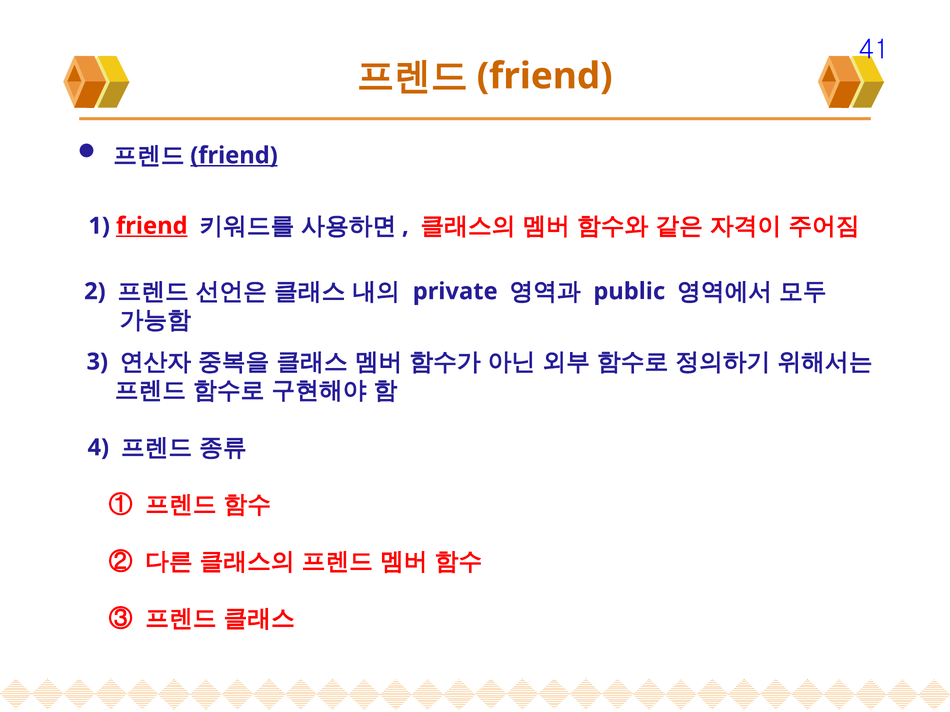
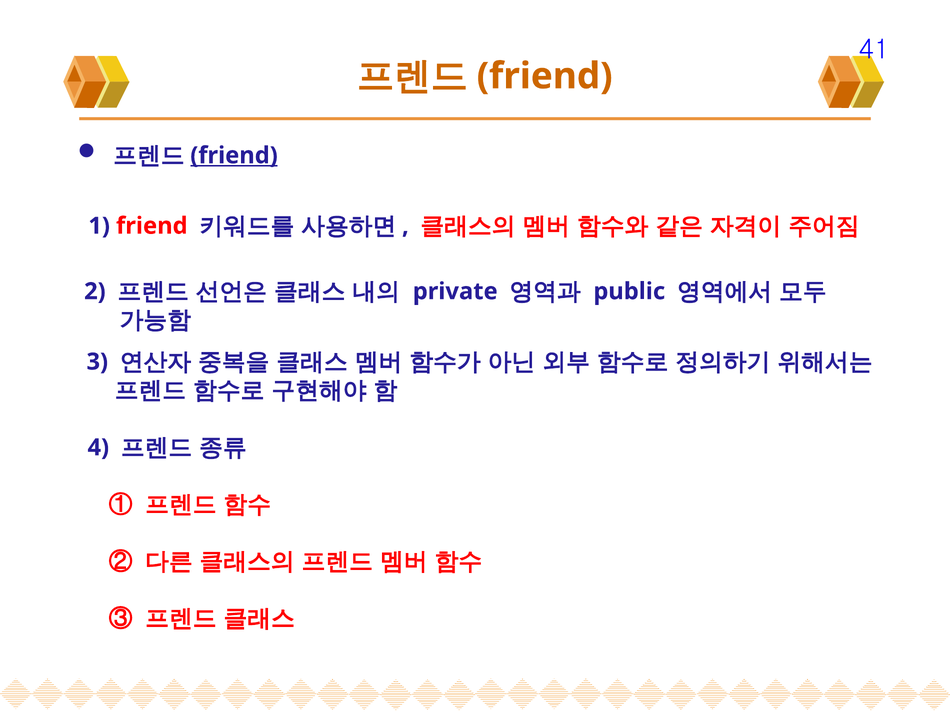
friend at (152, 226) underline: present -> none
